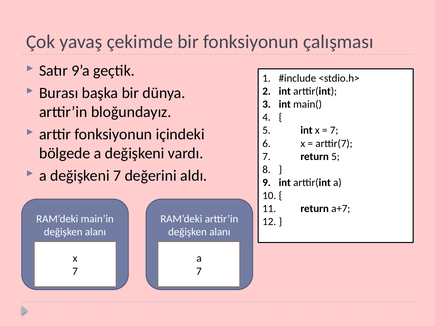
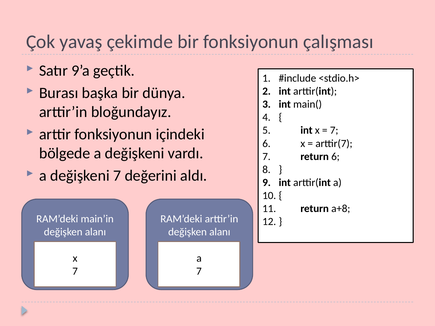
return 5: 5 -> 6
a+7: a+7 -> a+8
